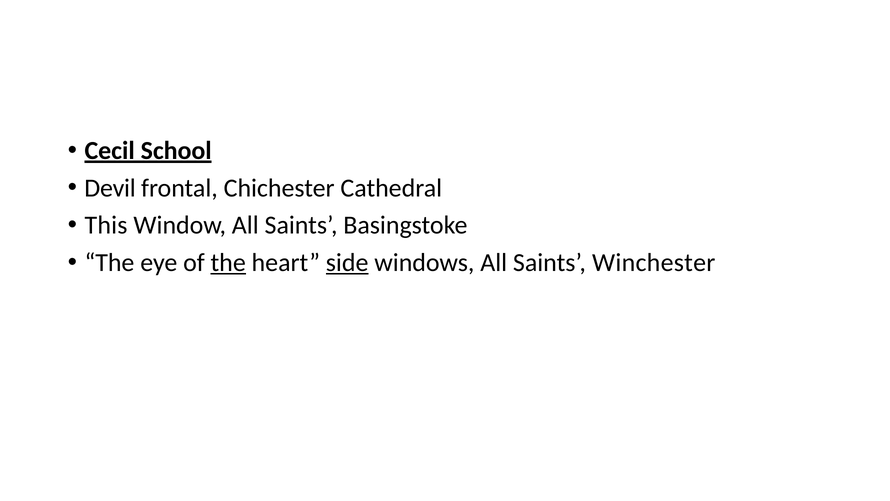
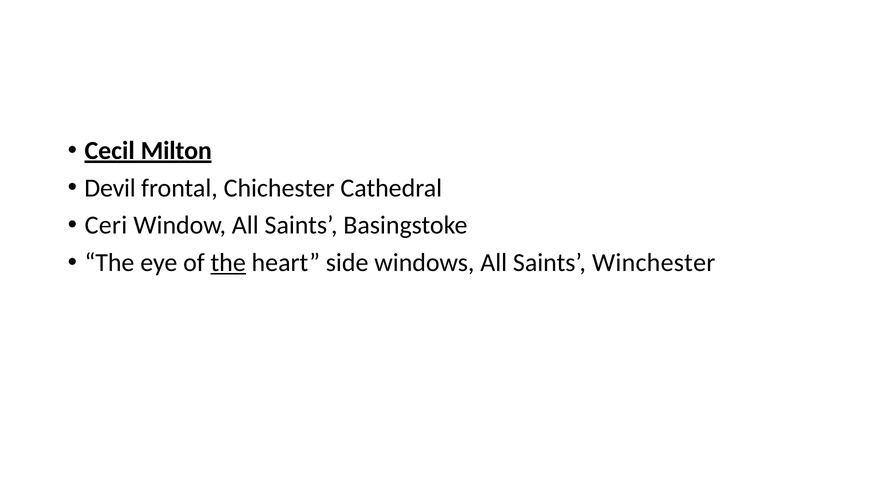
School: School -> Milton
This: This -> Ceri
side underline: present -> none
